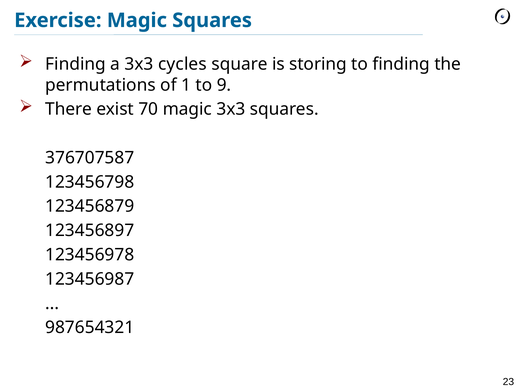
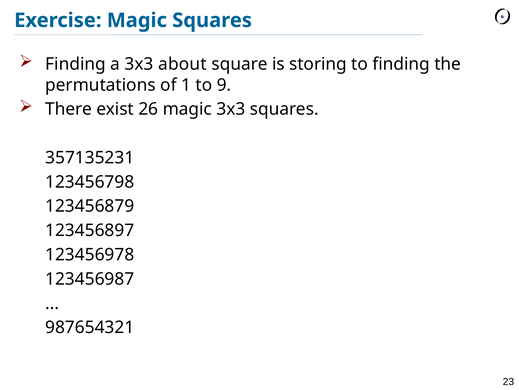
cycles: cycles -> about
70: 70 -> 26
376707587: 376707587 -> 357135231
